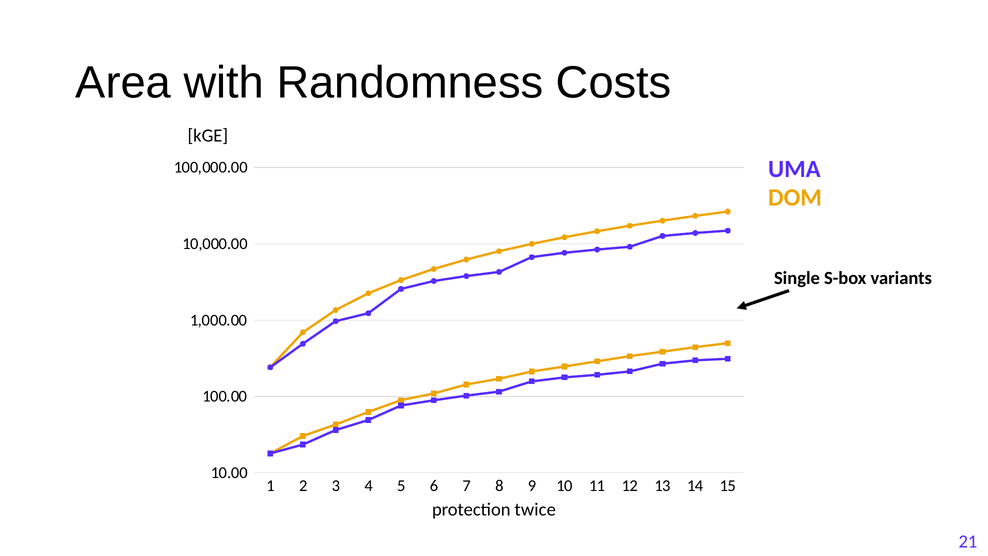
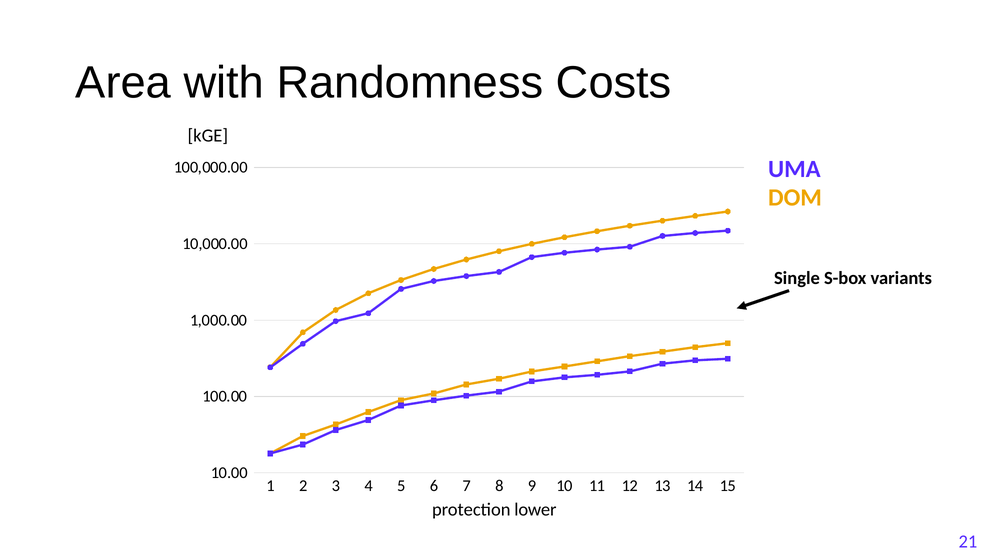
twice: twice -> lower
